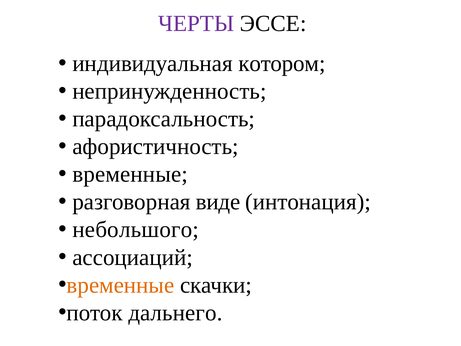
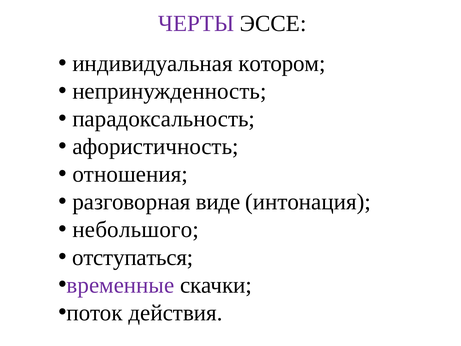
временные at (130, 174): временные -> отношения
ассоциаций: ассоциаций -> отступаться
временные at (120, 285) colour: orange -> purple
дальнего: дальнего -> действия
